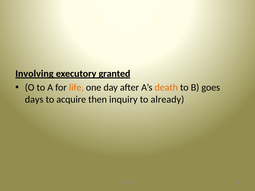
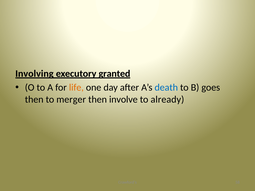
death colour: orange -> blue
days at (34, 99): days -> then
acquire: acquire -> merger
inquiry: inquiry -> involve
